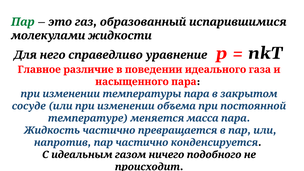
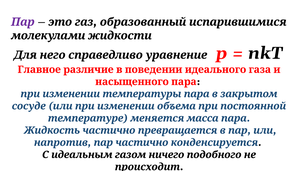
Пар at (23, 22) colour: green -> purple
